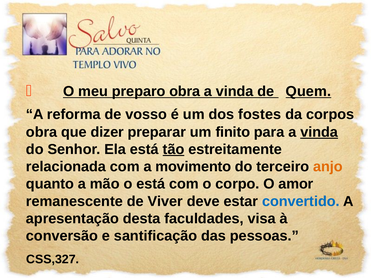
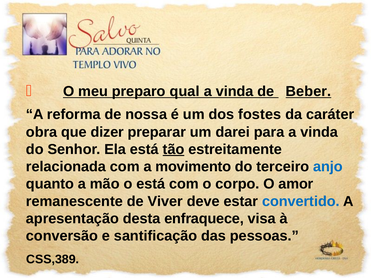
preparo obra: obra -> qual
Quem: Quem -> Beber
vosso: vosso -> nossa
corpos: corpos -> caráter
finito: finito -> darei
vinda at (319, 132) underline: present -> none
anjo colour: orange -> blue
faculdades: faculdades -> enfraquece
CSS,327: CSS,327 -> CSS,389
